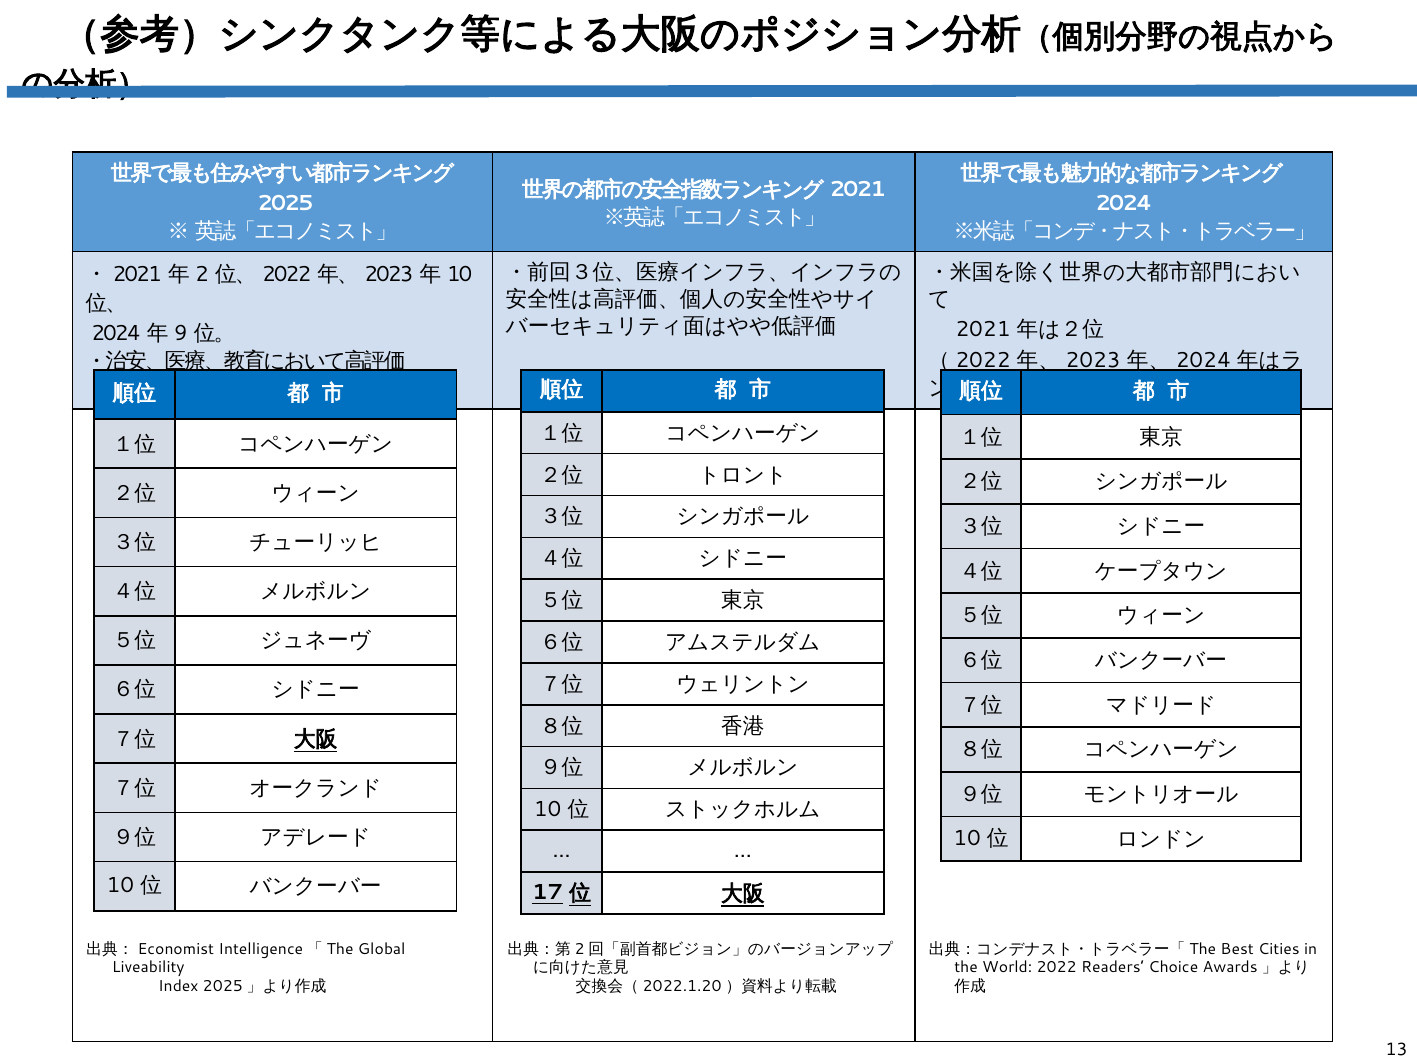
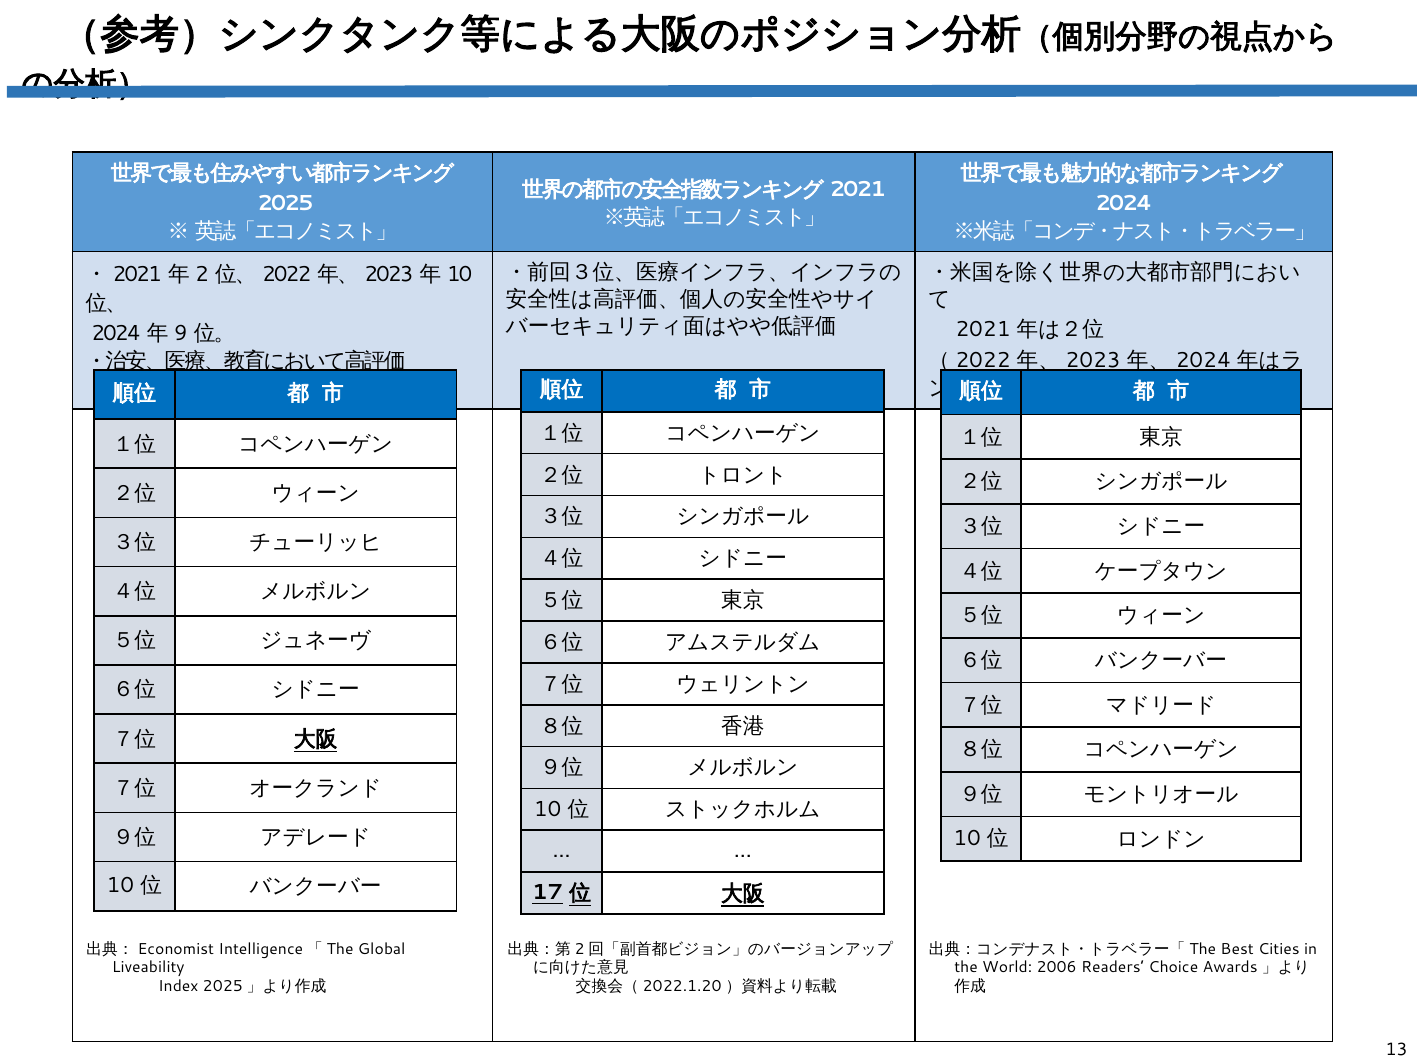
World 2022: 2022 -> 2006
